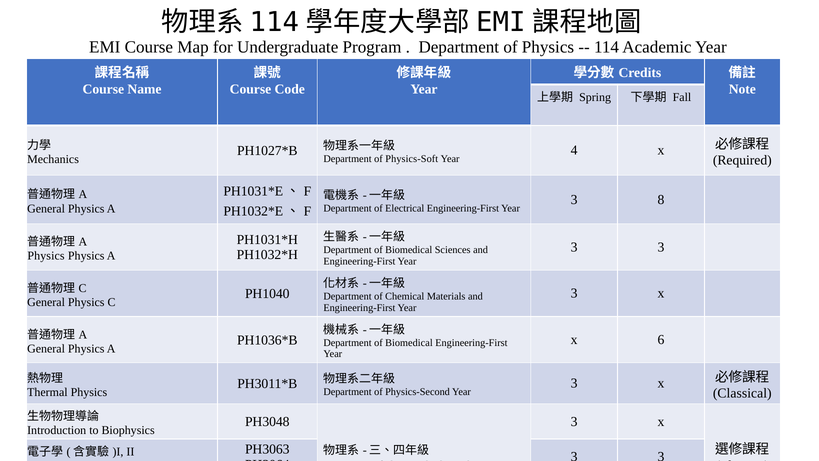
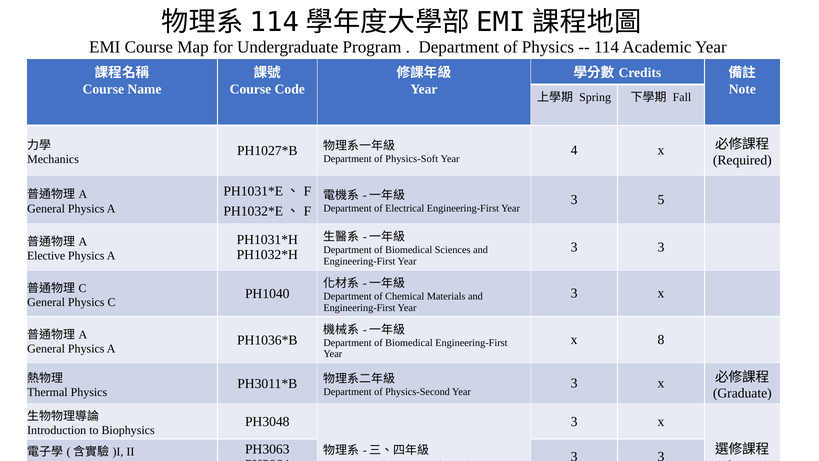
8: 8 -> 5
Physics at (46, 256): Physics -> Elective
6: 6 -> 8
Classical: Classical -> Graduate
